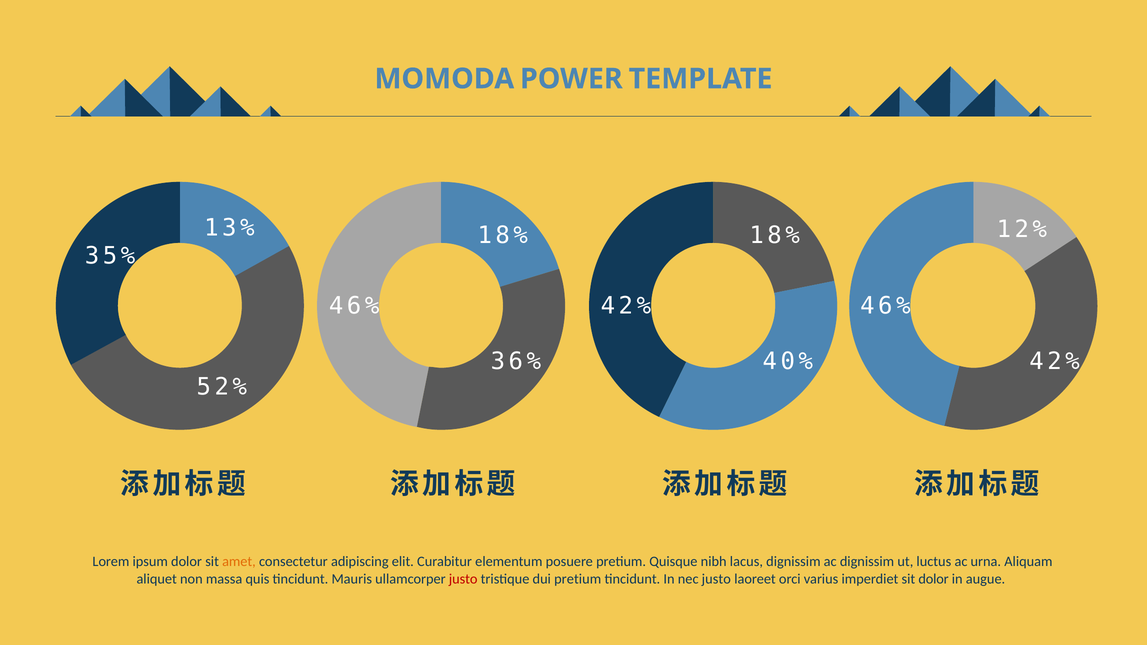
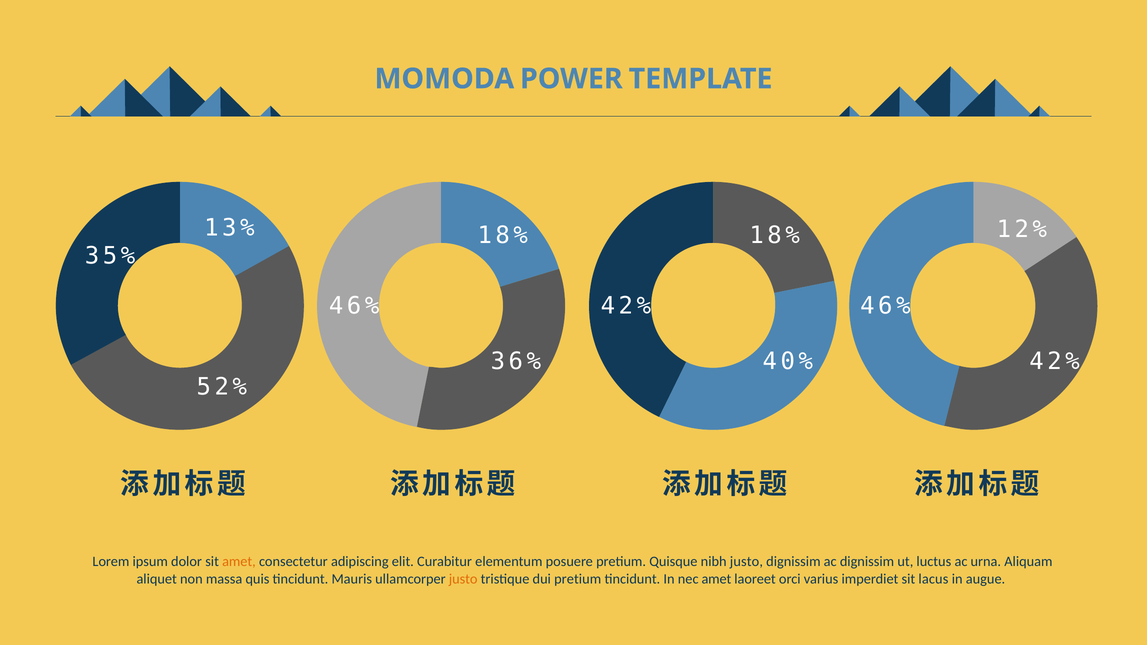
nibh lacus: lacus -> justo
justo at (463, 579) colour: red -> orange
nec justo: justo -> amet
sit dolor: dolor -> lacus
